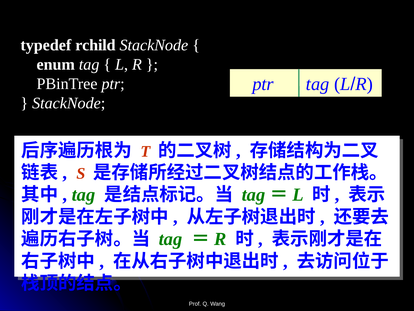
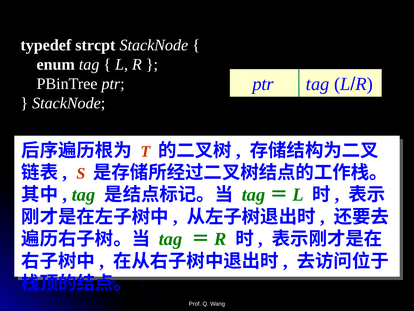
rchild: rchild -> strcpt
